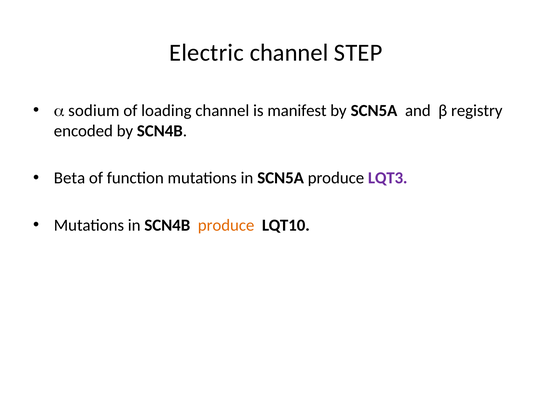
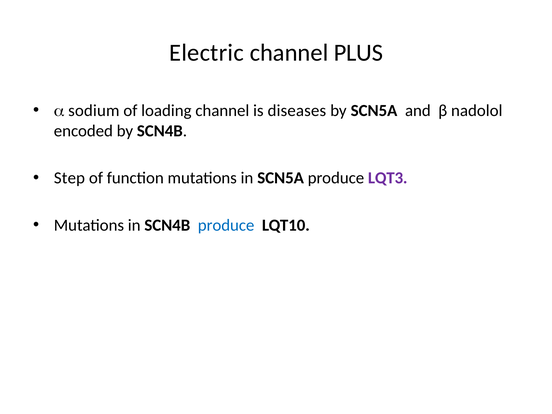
STEP: STEP -> PLUS
manifest: manifest -> diseases
registry: registry -> nadolol
Beta: Beta -> Step
produce at (226, 225) colour: orange -> blue
